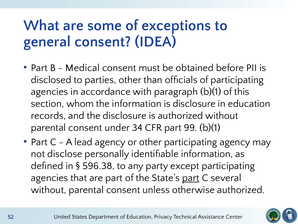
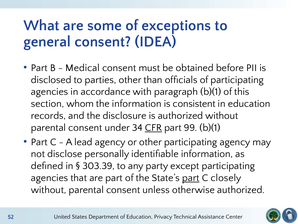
is disclosure: disclosure -> consistent
CFR underline: none -> present
596.38: 596.38 -> 303.39
several: several -> closely
